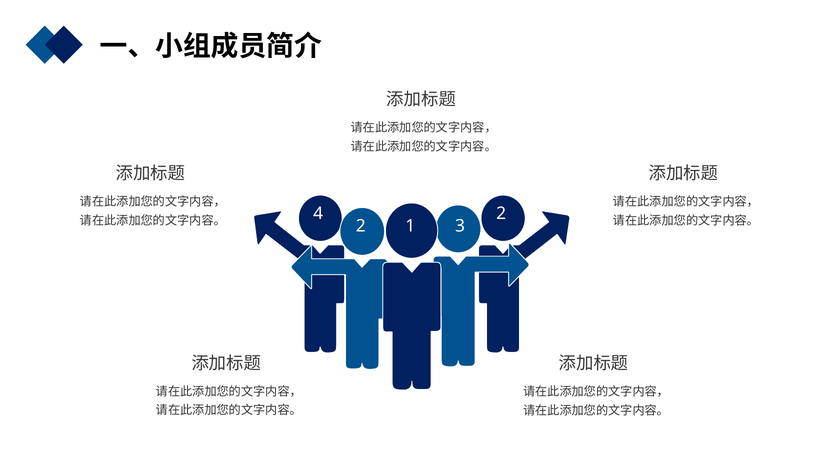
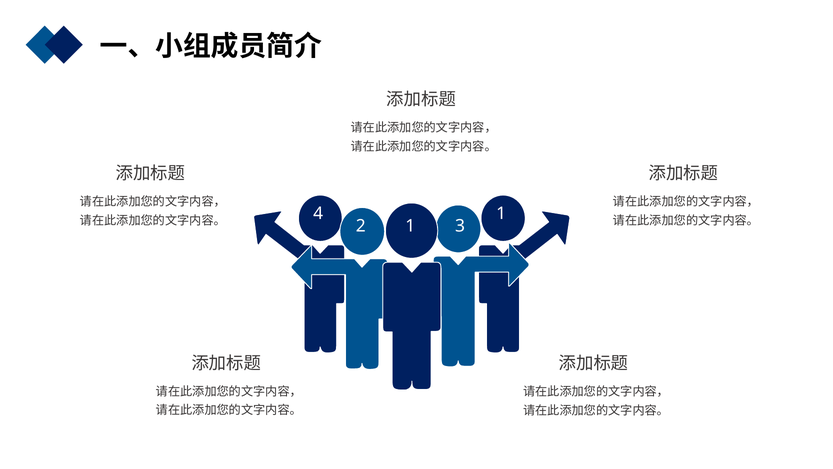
4 2: 2 -> 1
